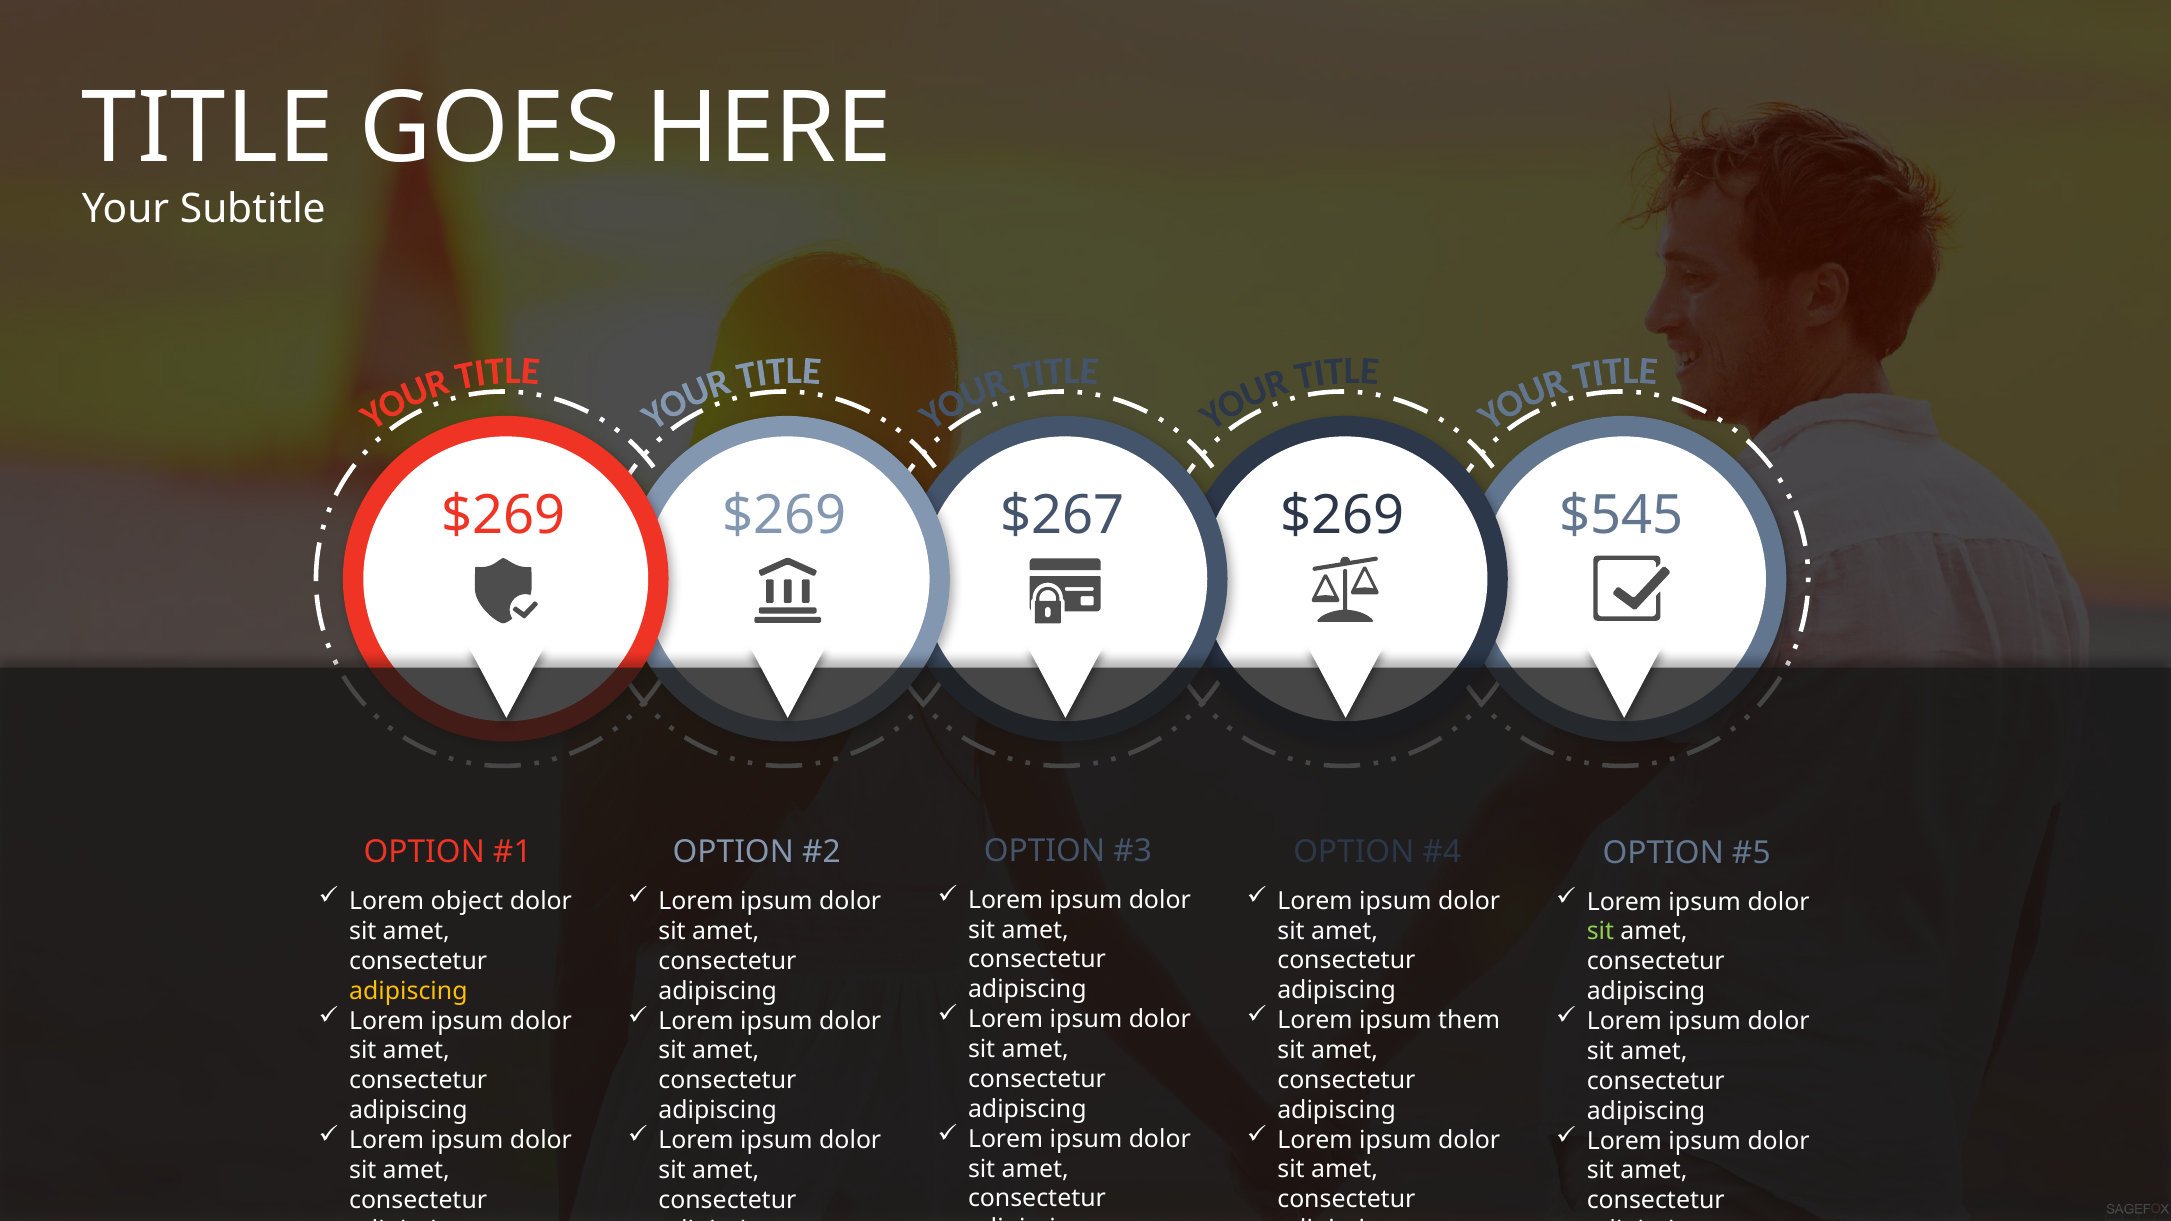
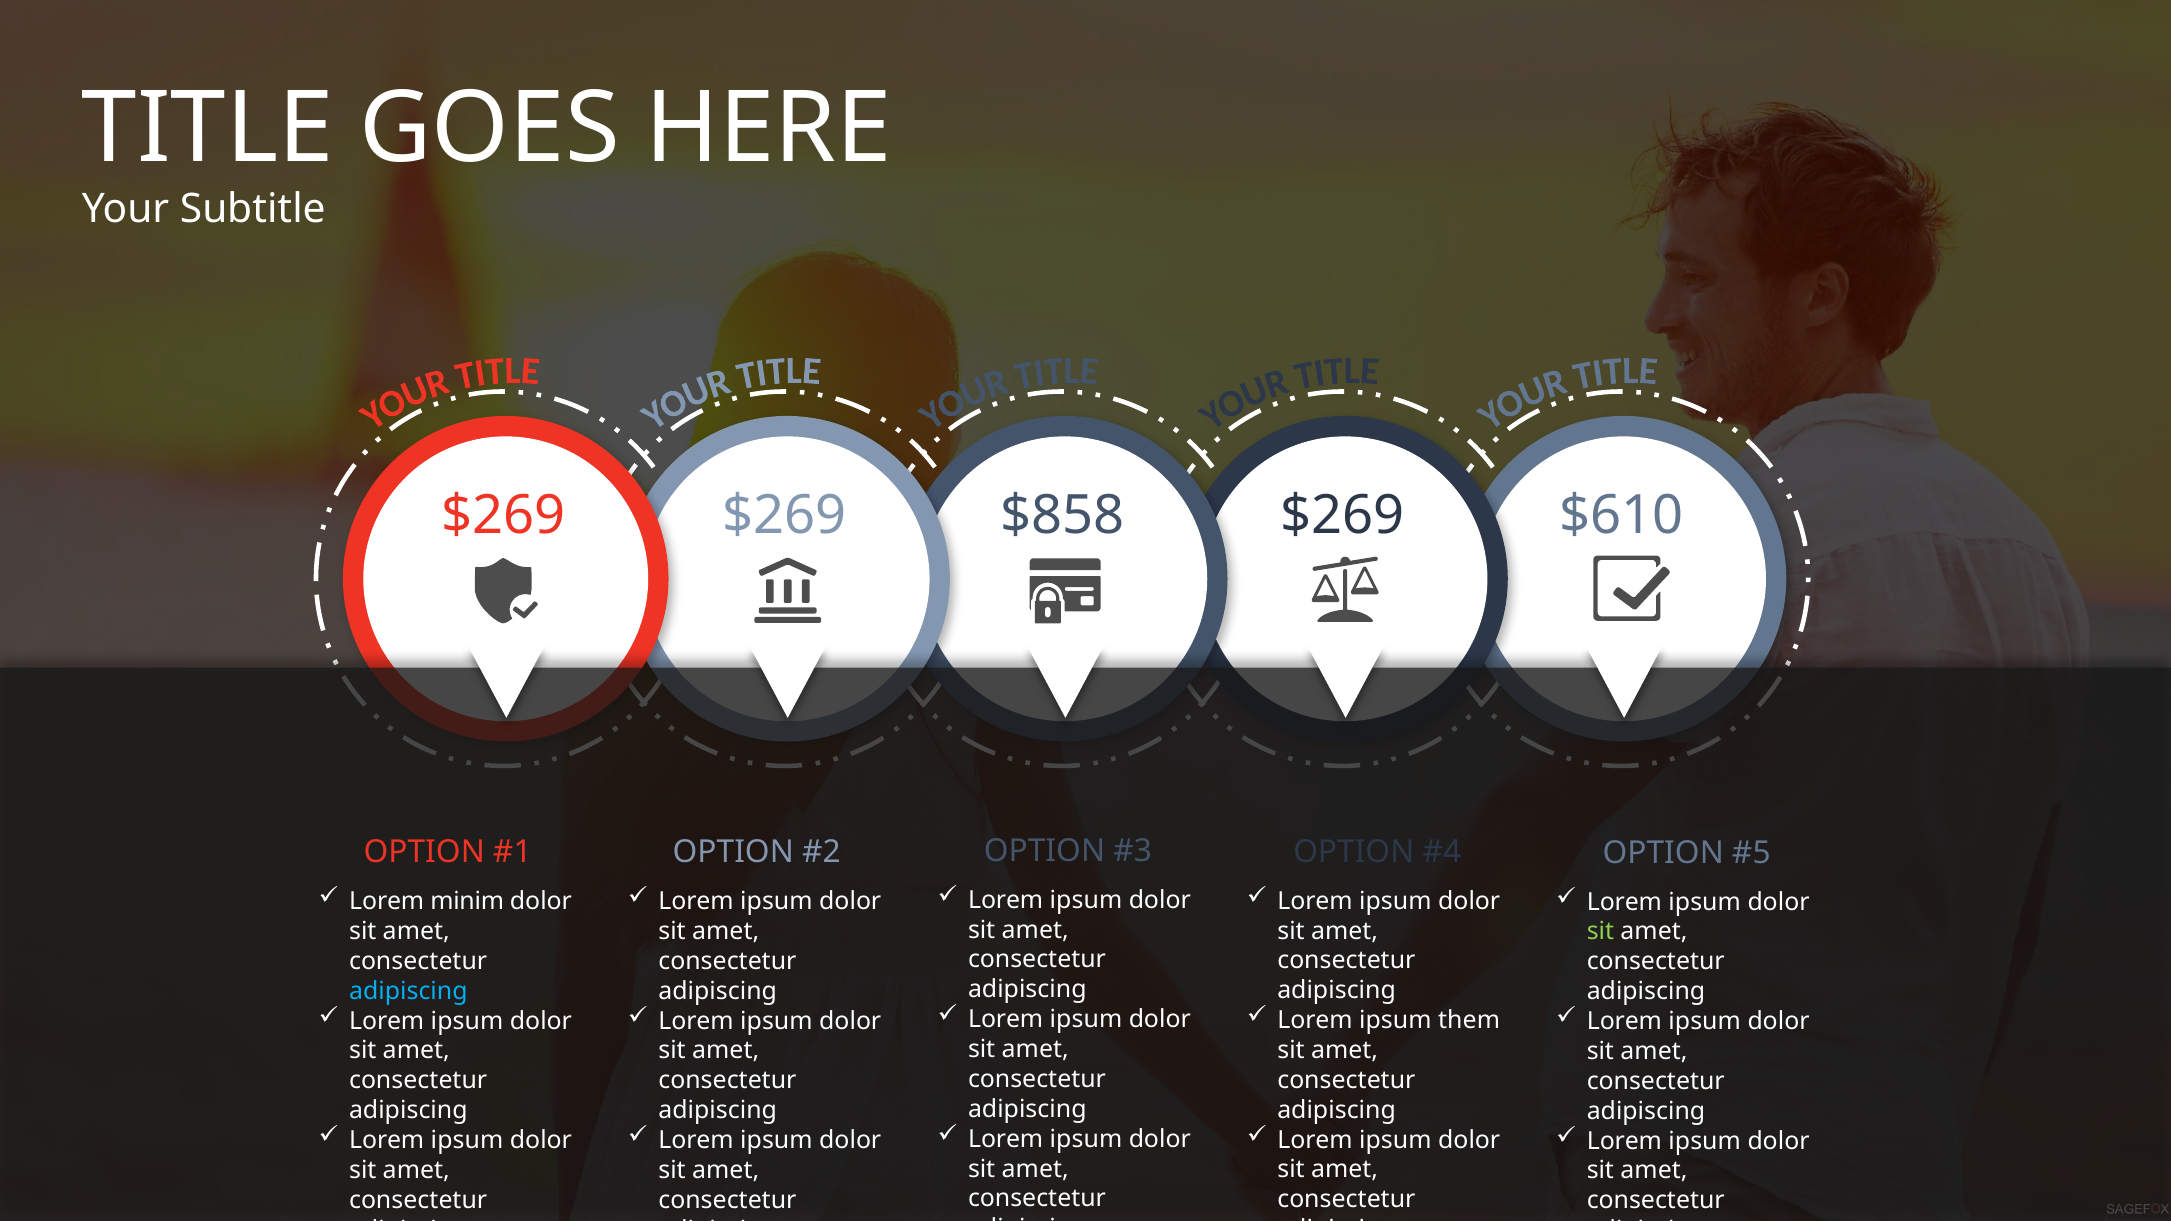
$267: $267 -> $858
$545: $545 -> $610
object: object -> minim
adipiscing at (408, 991) colour: yellow -> light blue
